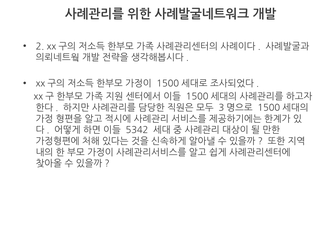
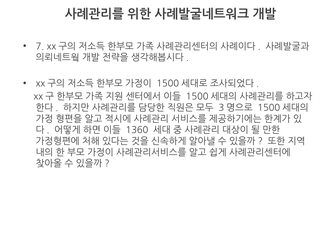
2: 2 -> 7
5342: 5342 -> 1360
